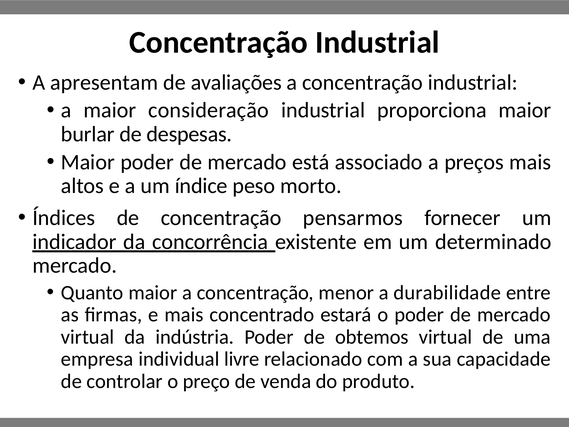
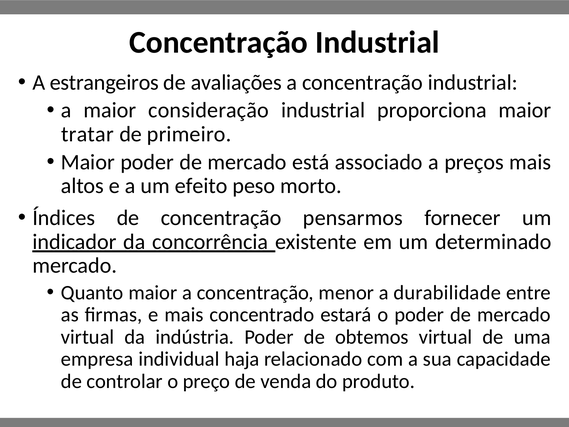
apresentam: apresentam -> estrangeiros
burlar: burlar -> tratar
despesas: despesas -> primeiro
índice: índice -> efeito
livre: livre -> haja
